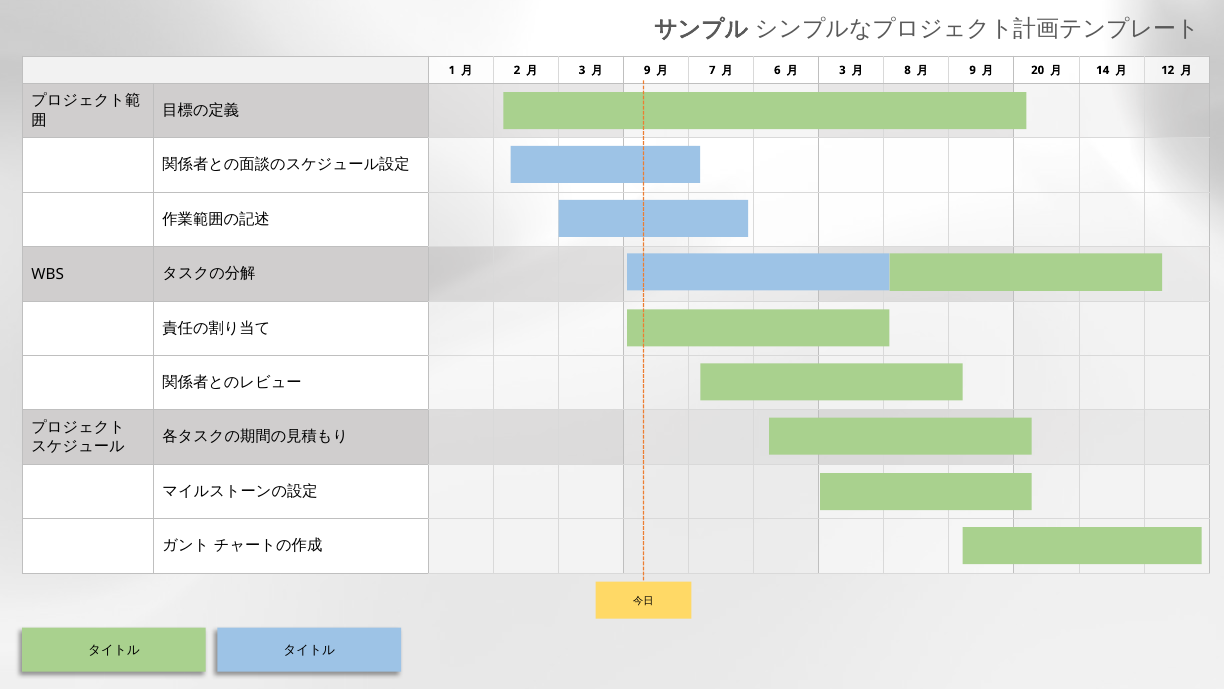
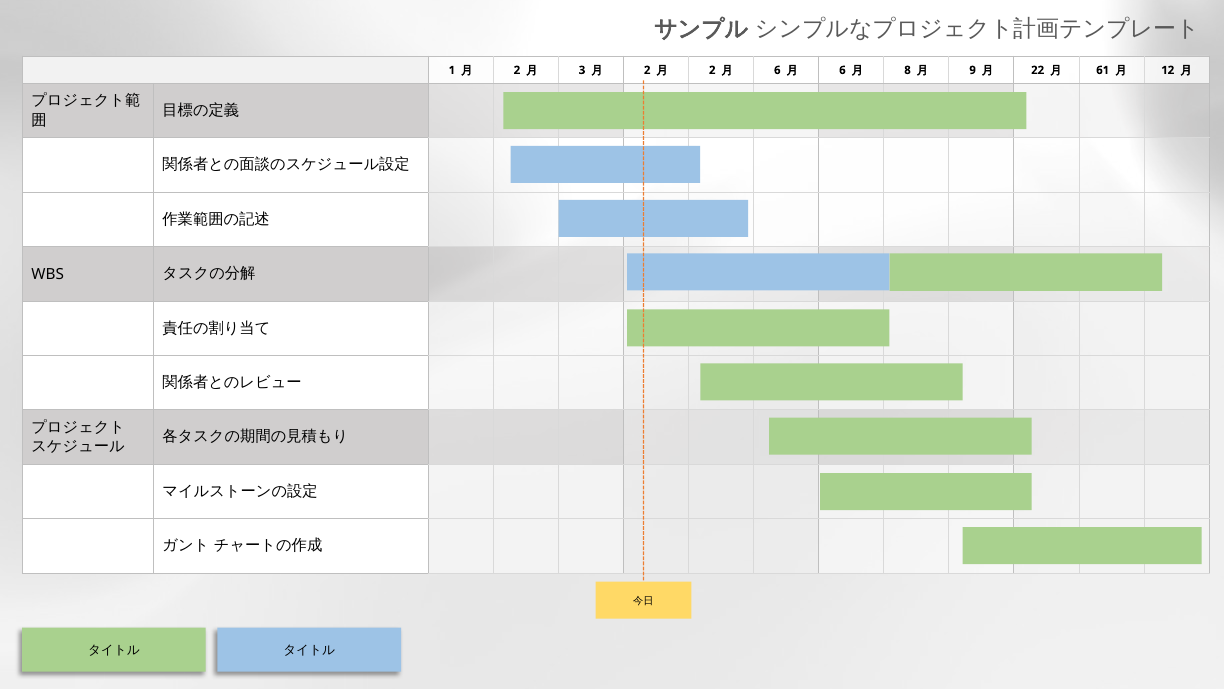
9 at (647, 70): 9 -> 2
7 at (712, 70): 7 -> 2
3 at (842, 70): 3 -> 6
20: 20 -> 22
14: 14 -> 61
